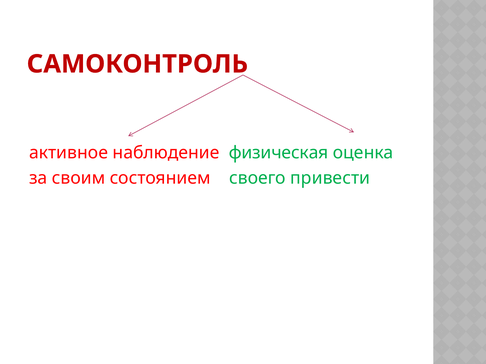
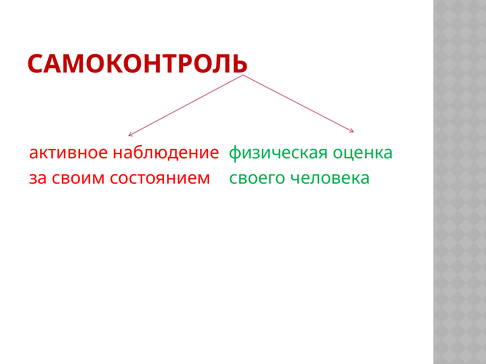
привести: привести -> человека
